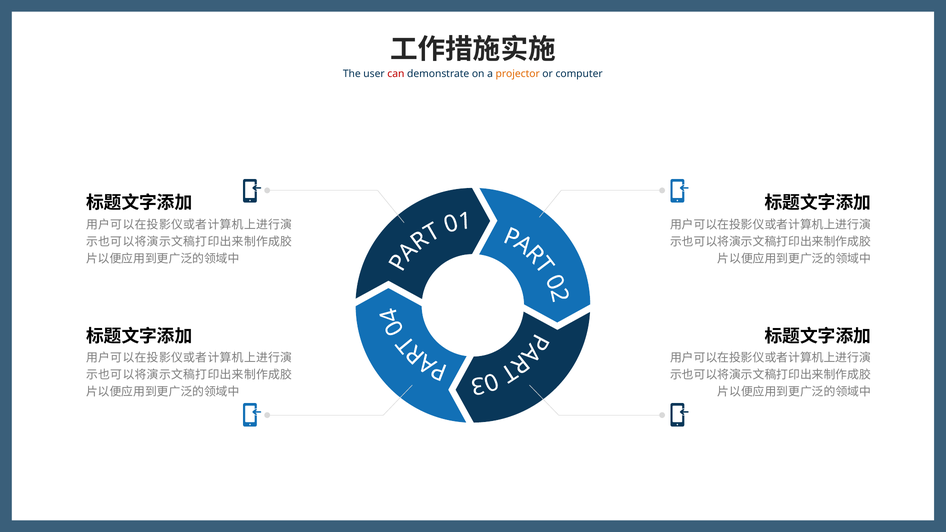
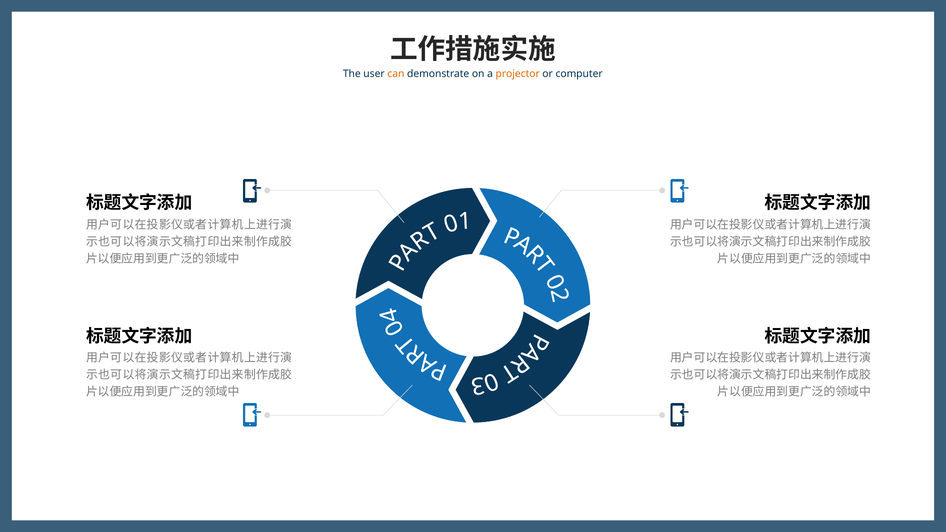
can colour: red -> orange
